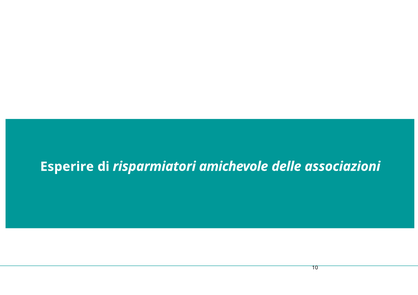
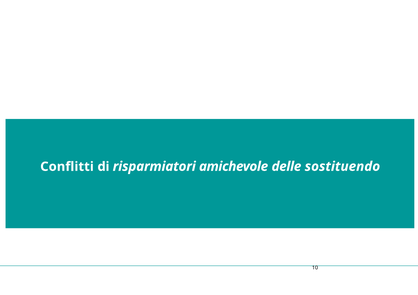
Esperire: Esperire -> Conflitti
associazioni: associazioni -> sostituendo
